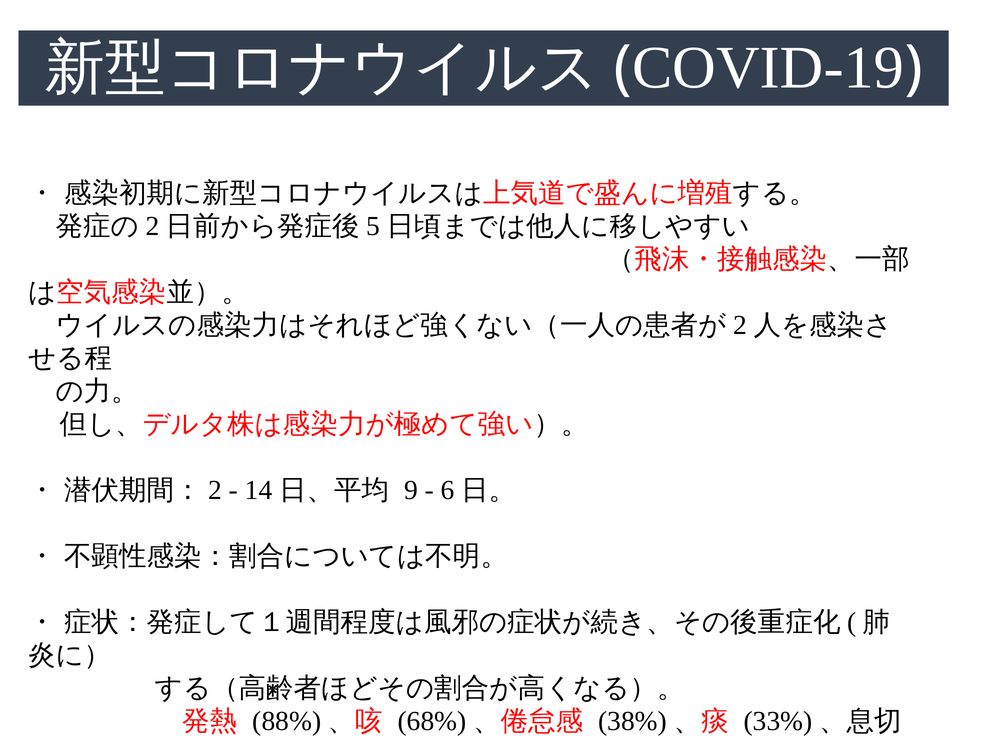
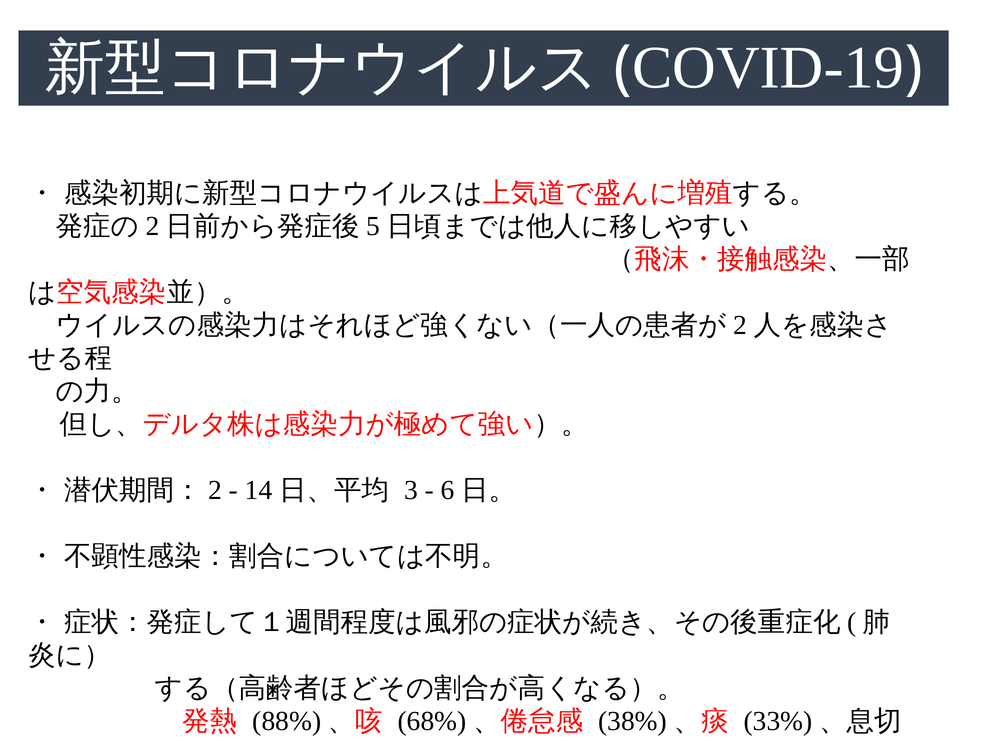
9: 9 -> 3
